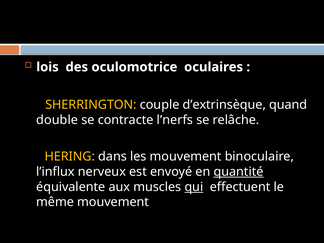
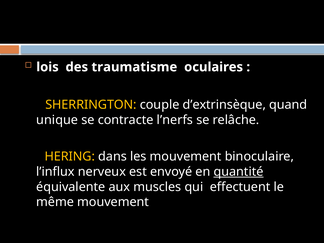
oculomotrice: oculomotrice -> traumatisme
double: double -> unique
qui underline: present -> none
